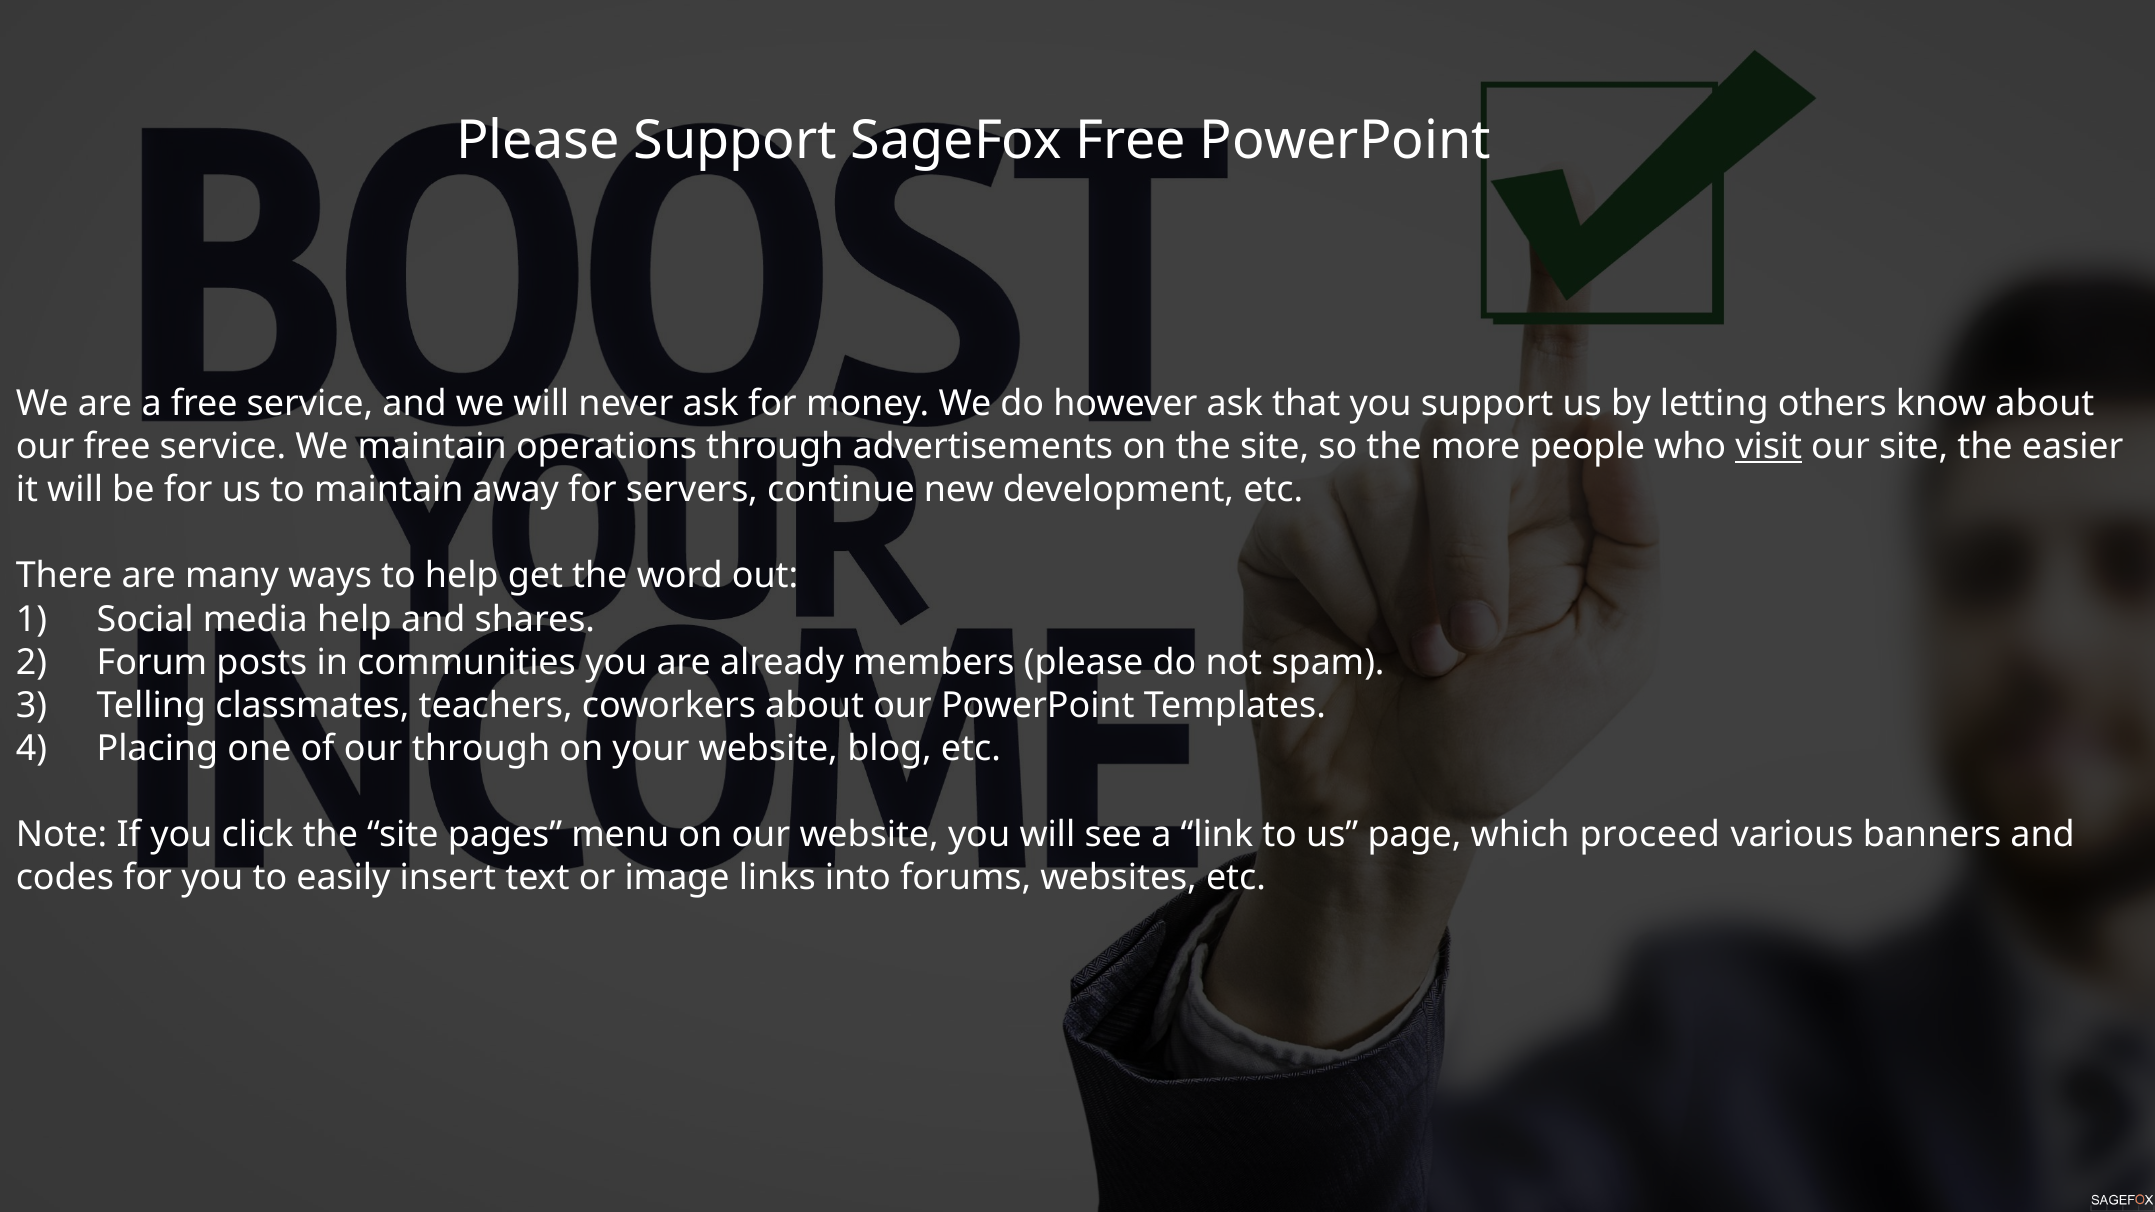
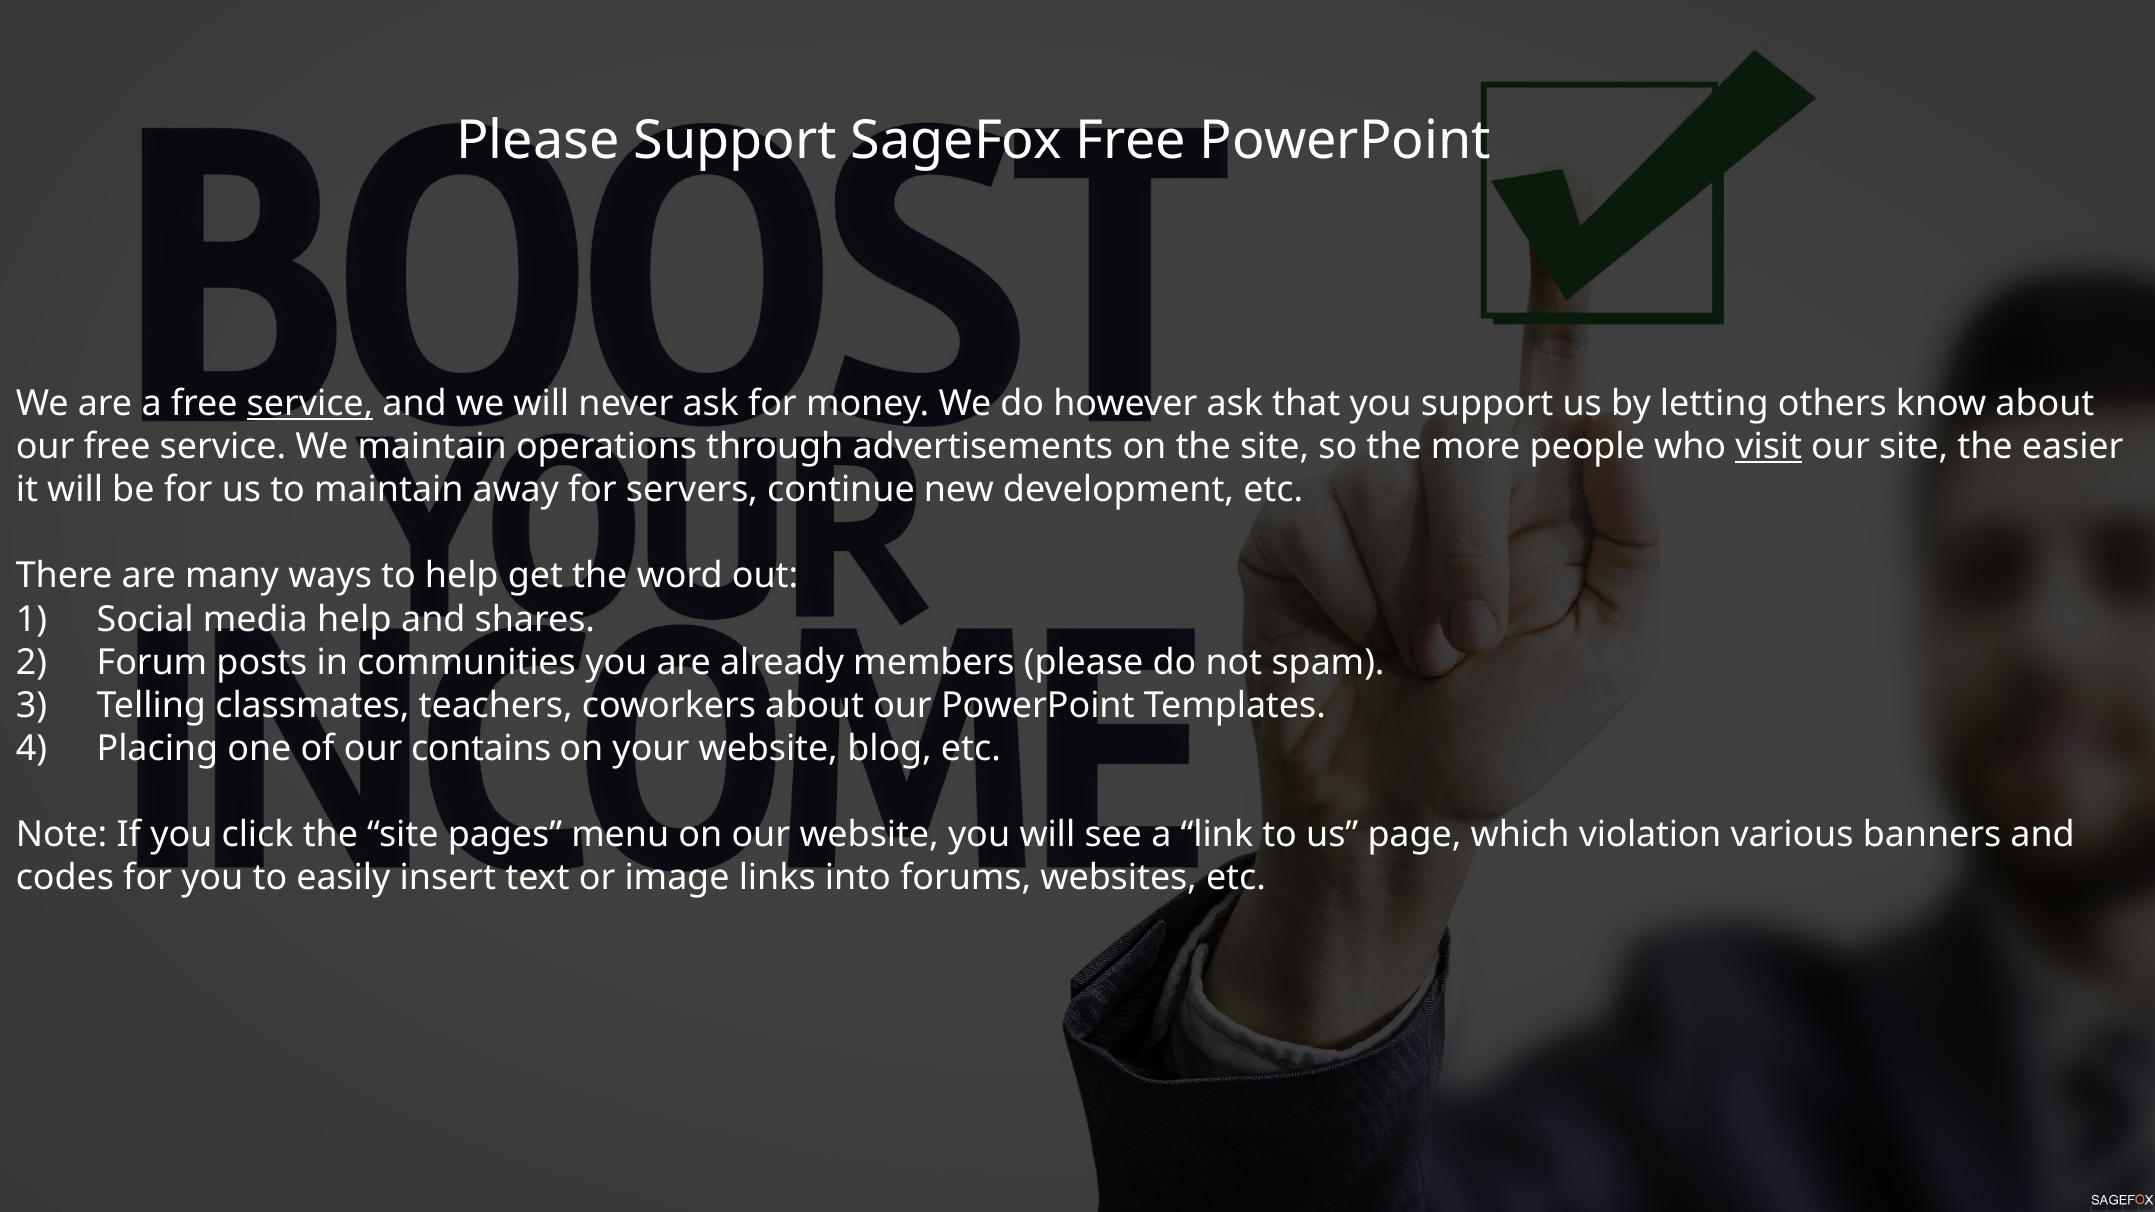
service at (310, 404) underline: none -> present
our through: through -> contains
proceed: proceed -> violation
